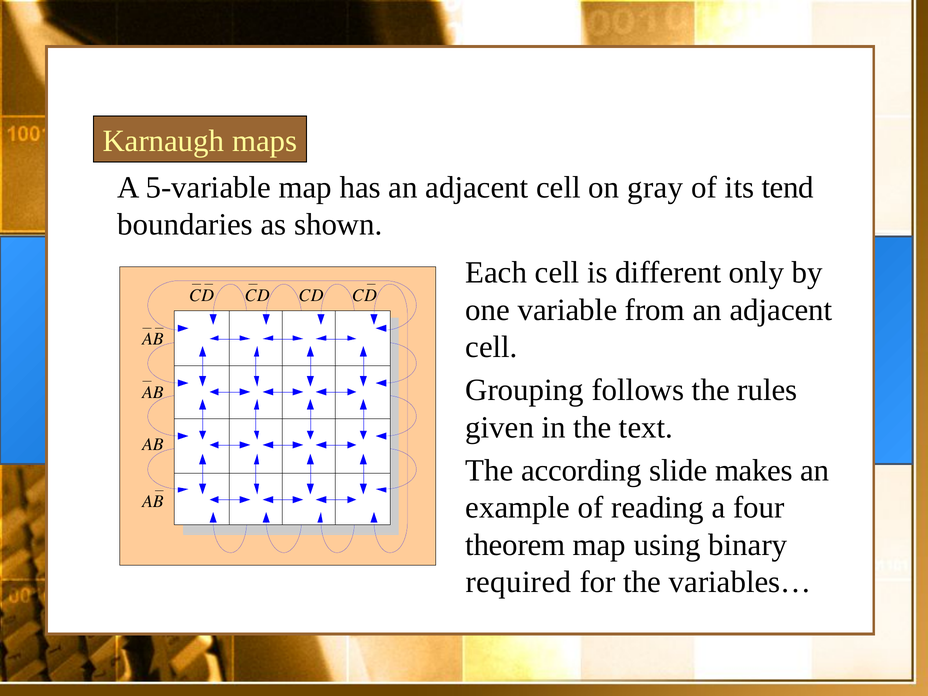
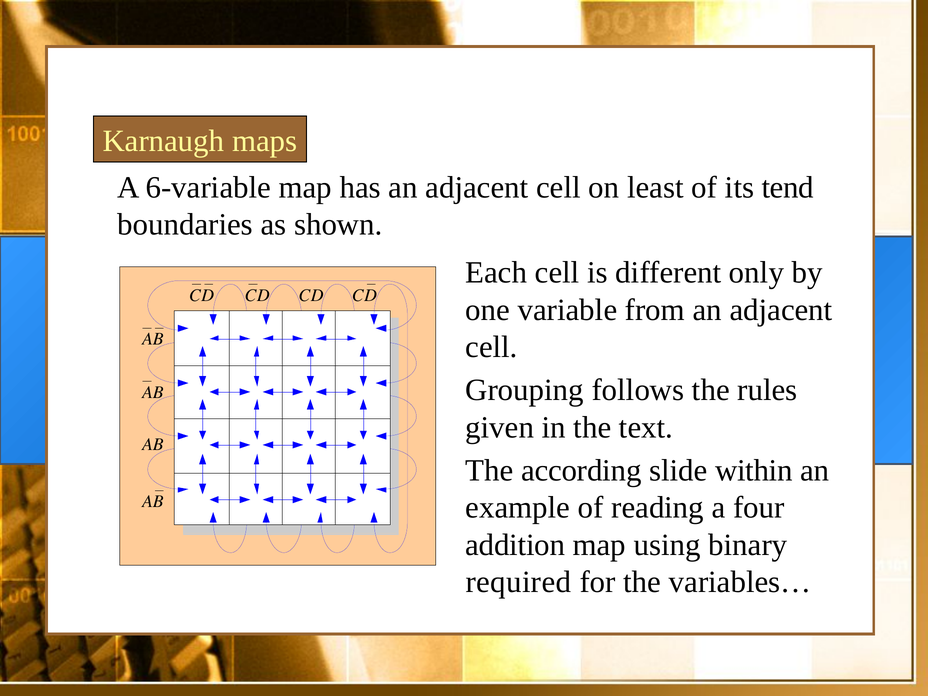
5-variable: 5-variable -> 6-variable
gray: gray -> least
makes: makes -> within
theorem: theorem -> addition
